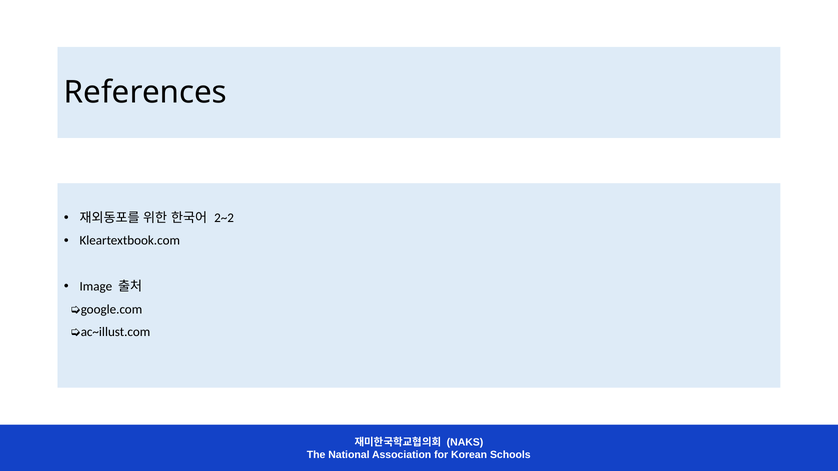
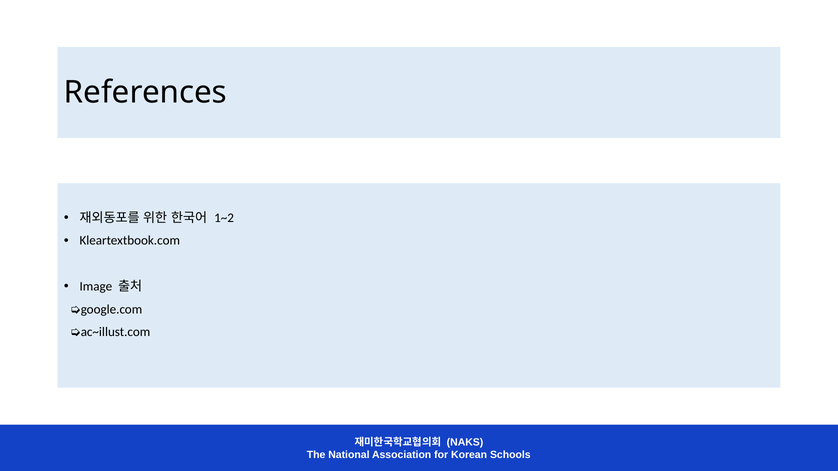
2~2: 2~2 -> 1~2
